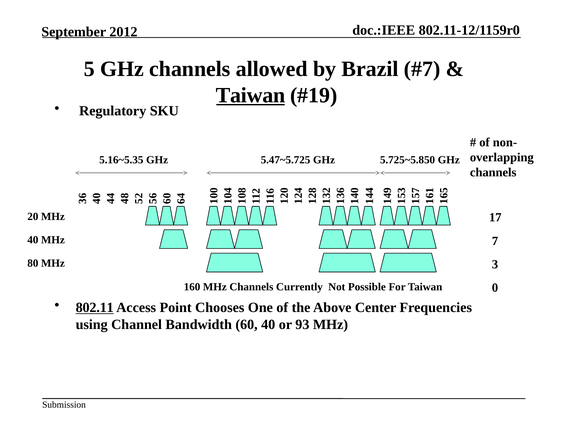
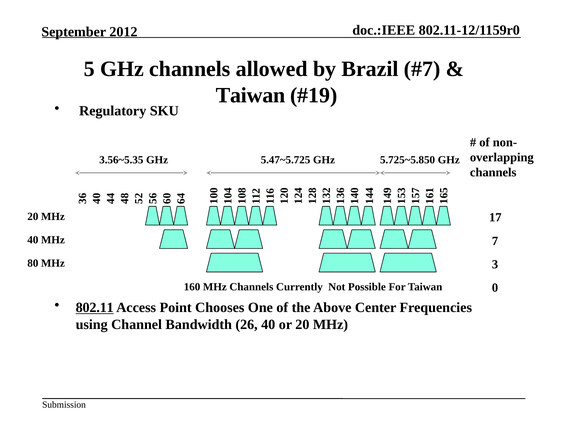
Taiwan at (251, 95) underline: present -> none
5.16~5.35: 5.16~5.35 -> 3.56~5.35
60: 60 -> 26
or 93: 93 -> 20
